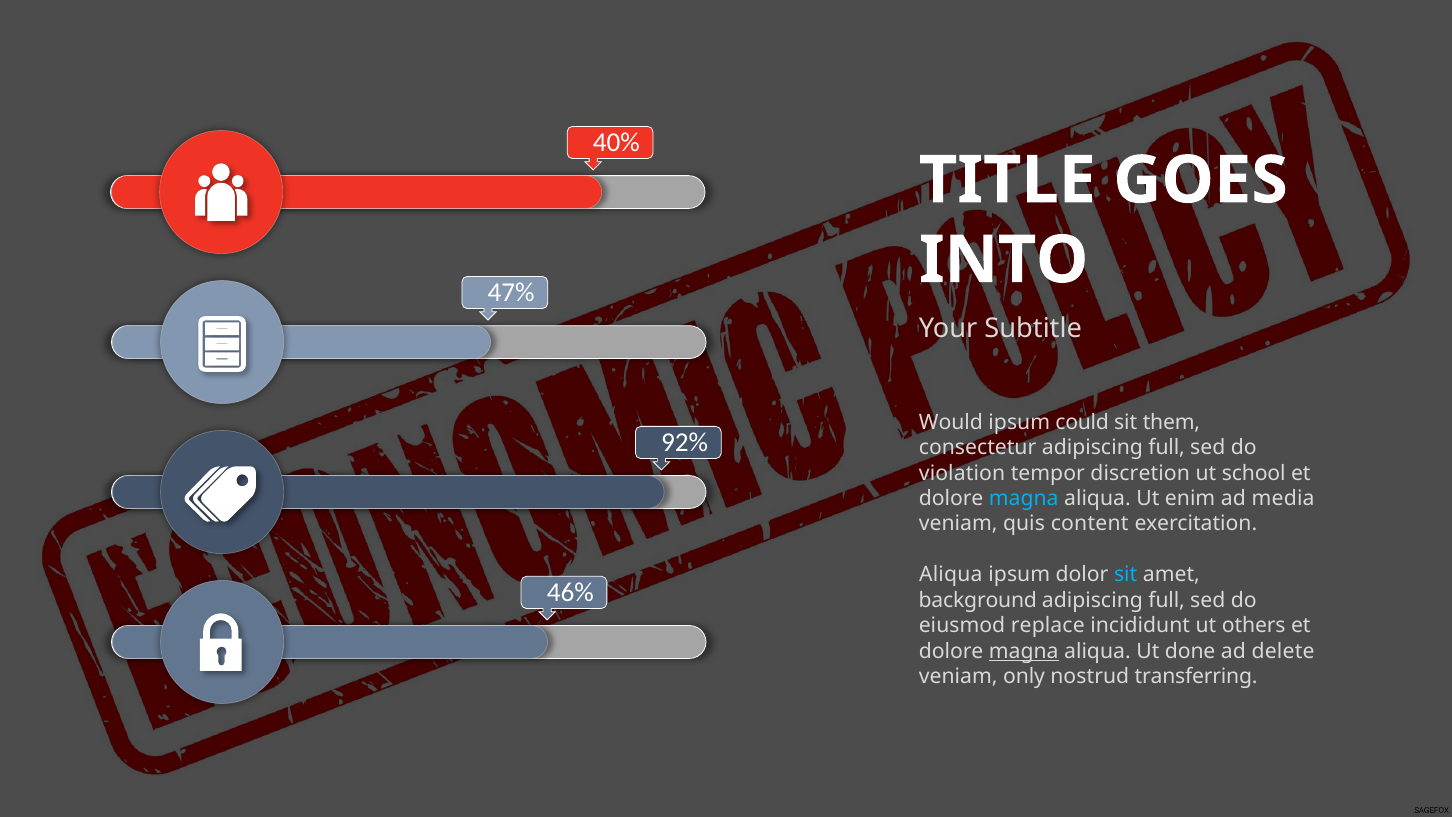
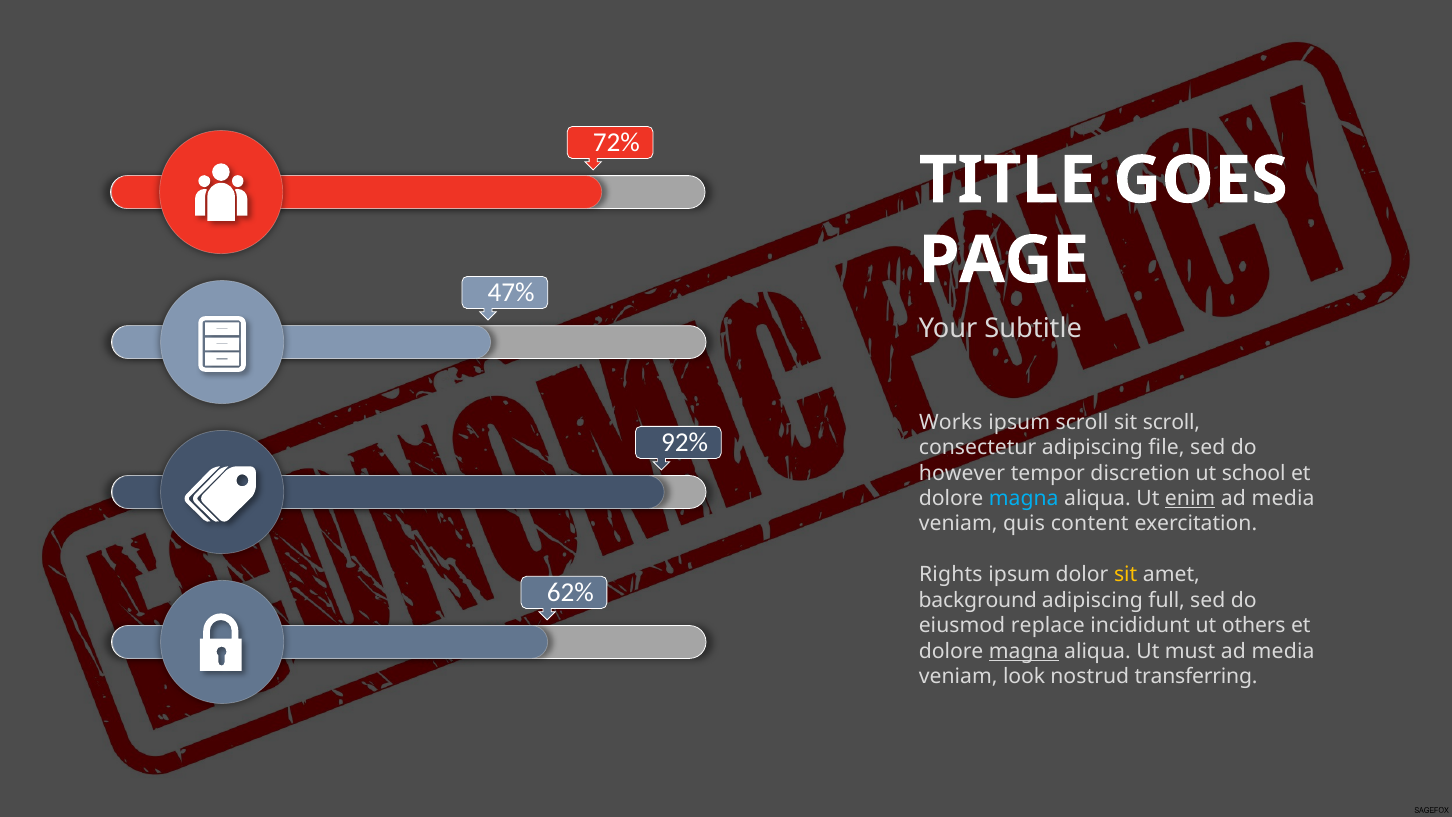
40%: 40% -> 72%
INTO: INTO -> PAGE
Would: Would -> Works
ipsum could: could -> scroll
sit them: them -> scroll
consectetur adipiscing full: full -> file
violation: violation -> however
enim underline: none -> present
Aliqua at (951, 575): Aliqua -> Rights
sit at (1126, 575) colour: light blue -> yellow
46%: 46% -> 62%
done: done -> must
delete at (1283, 651): delete -> media
only: only -> look
